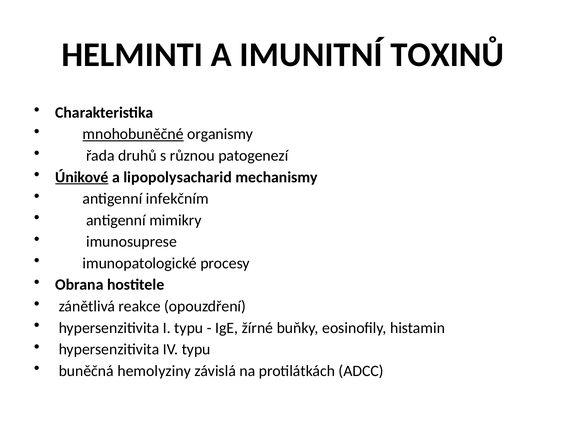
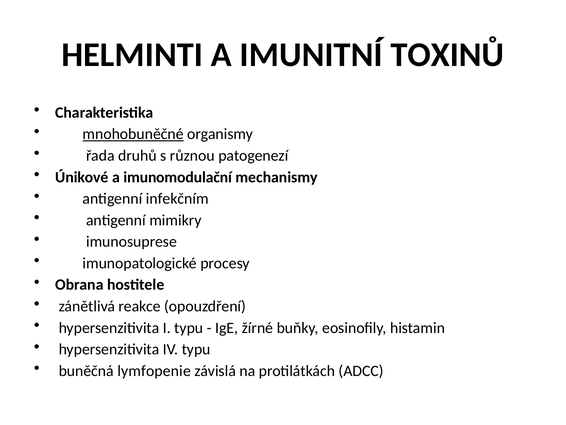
Únikové underline: present -> none
lipopolysacharid: lipopolysacharid -> imunomodulační
hemolyziny: hemolyziny -> lymfopenie
